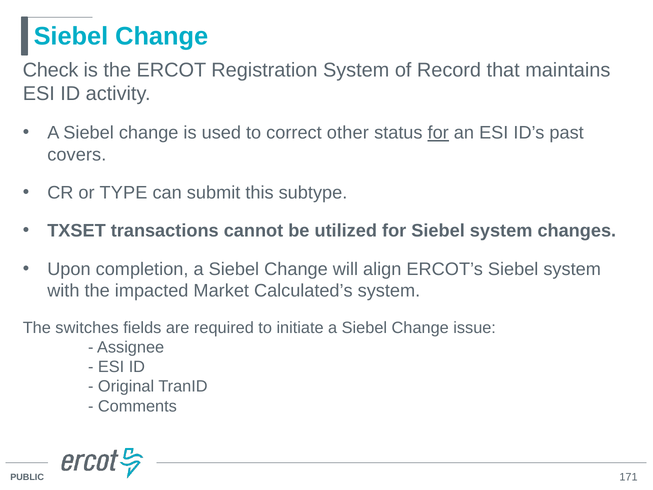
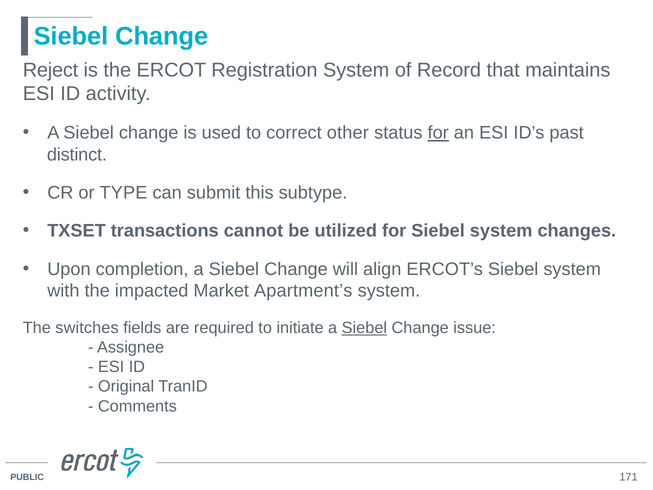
Check: Check -> Reject
covers: covers -> distinct
Calculated’s: Calculated’s -> Apartment’s
Siebel at (364, 328) underline: none -> present
